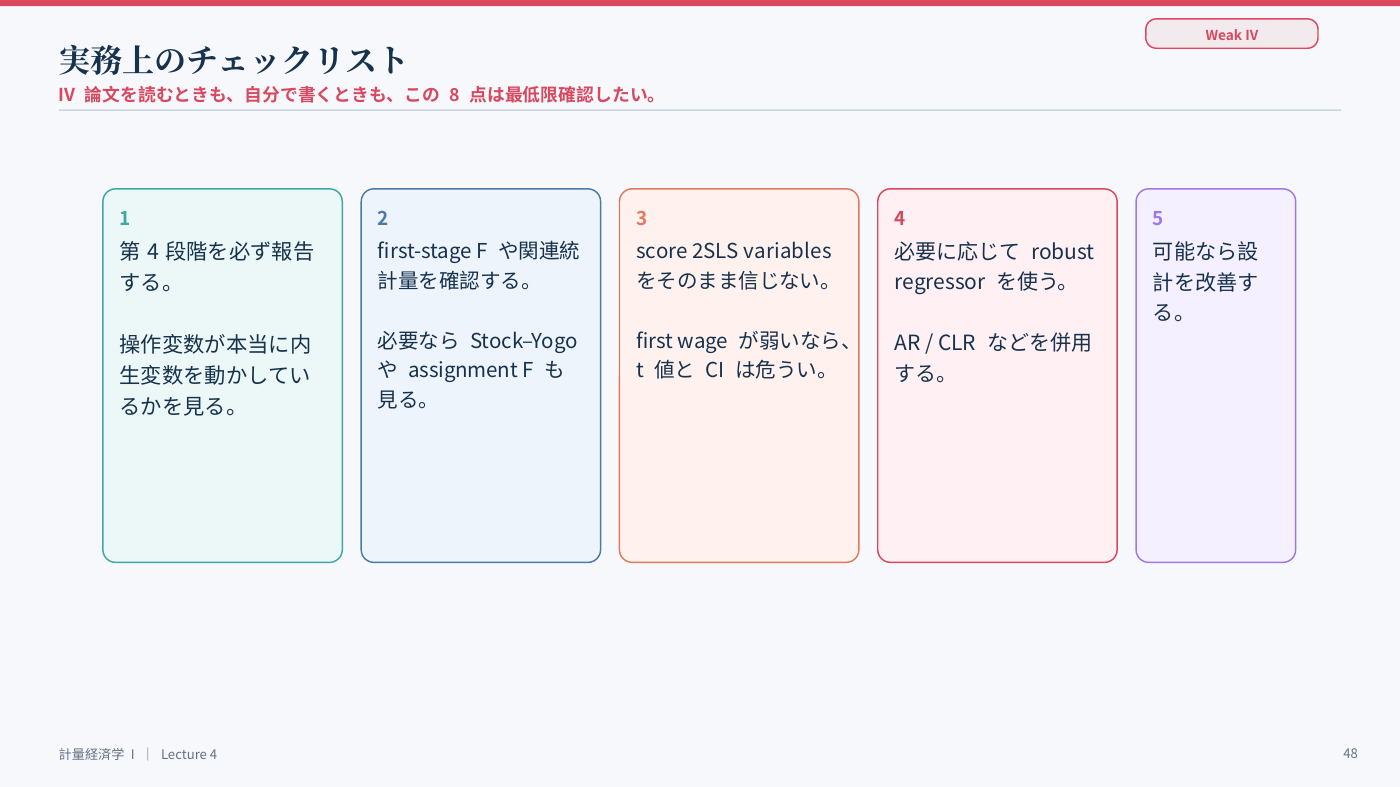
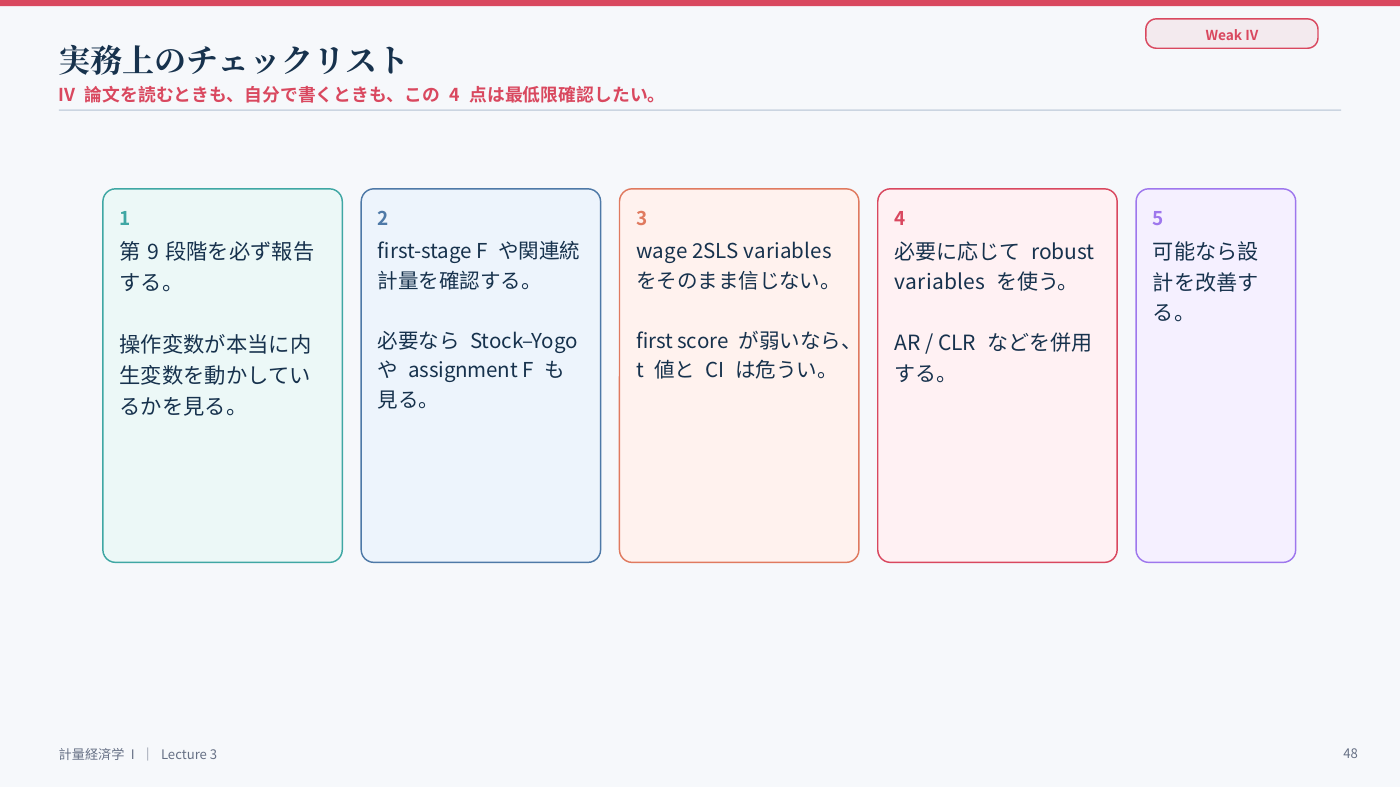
8 at (455, 95): 8 -> 4
score: score -> wage
4 at (153, 253): 4 -> 9
regressor at (940, 283): regressor -> variables
wage: wage -> score
Lecture 4: 4 -> 3
